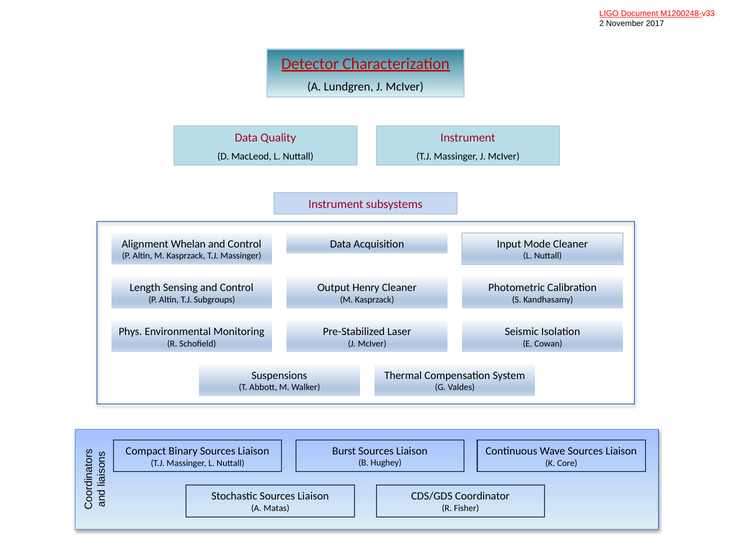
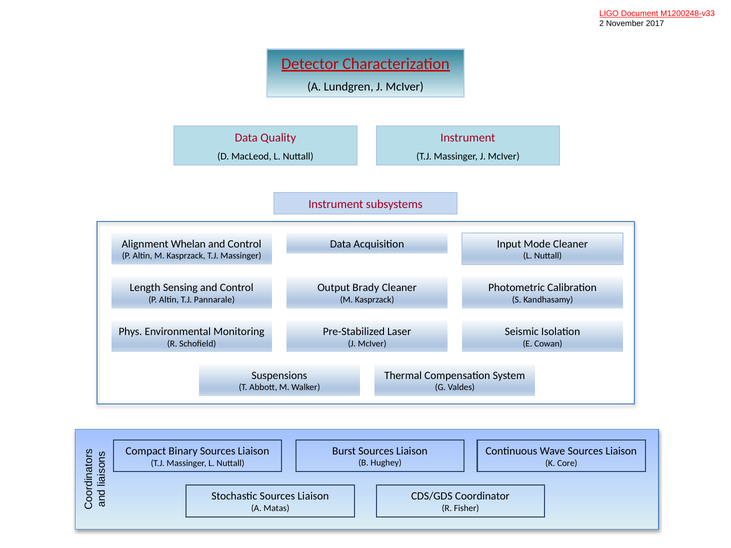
Henry: Henry -> Brady
Subgroups: Subgroups -> Pannarale
